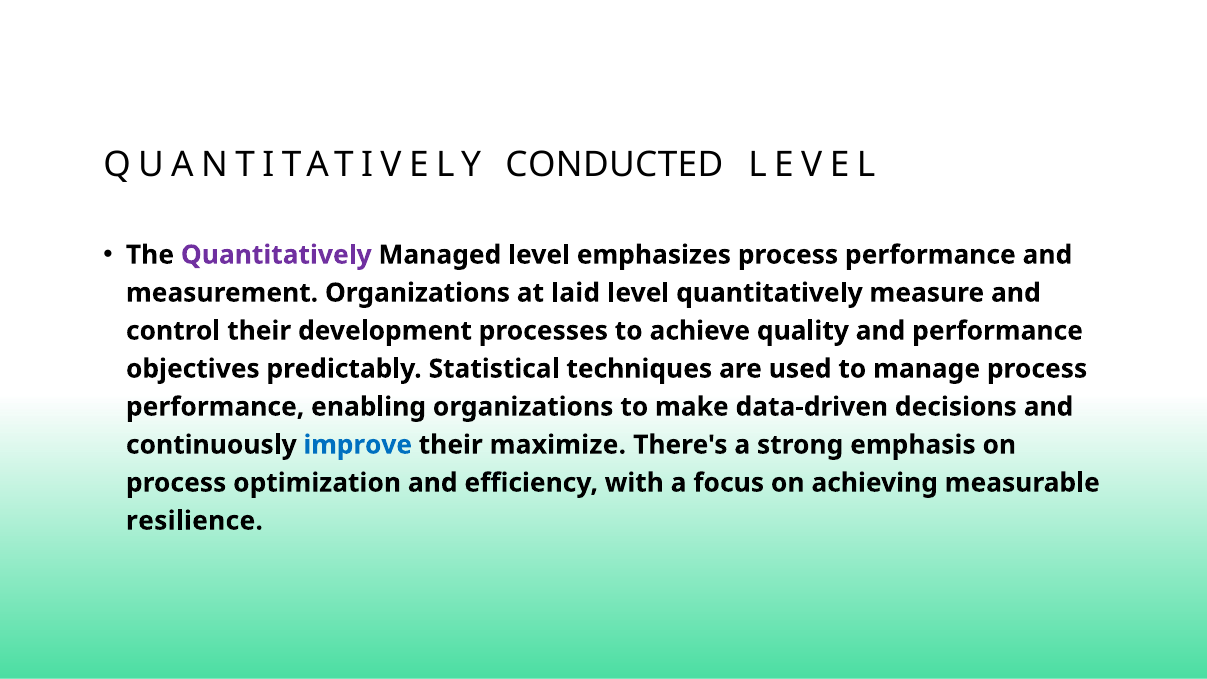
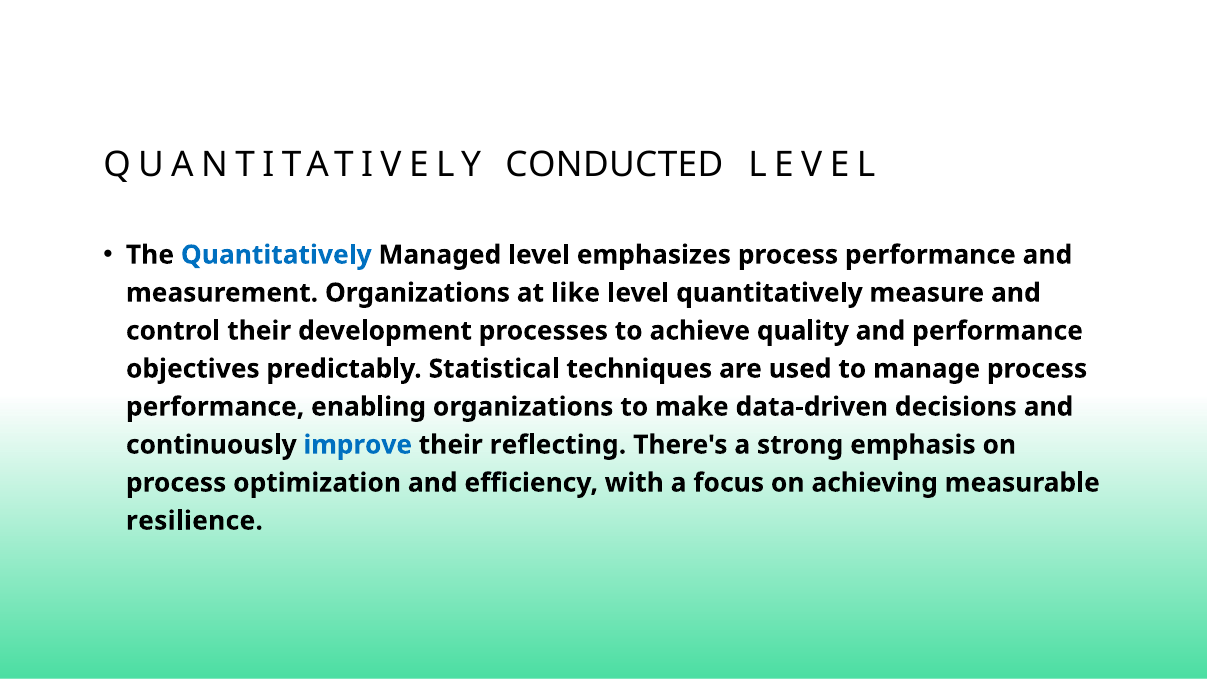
Quantitatively at (276, 255) colour: purple -> blue
laid: laid -> like
maximize: maximize -> reflecting
